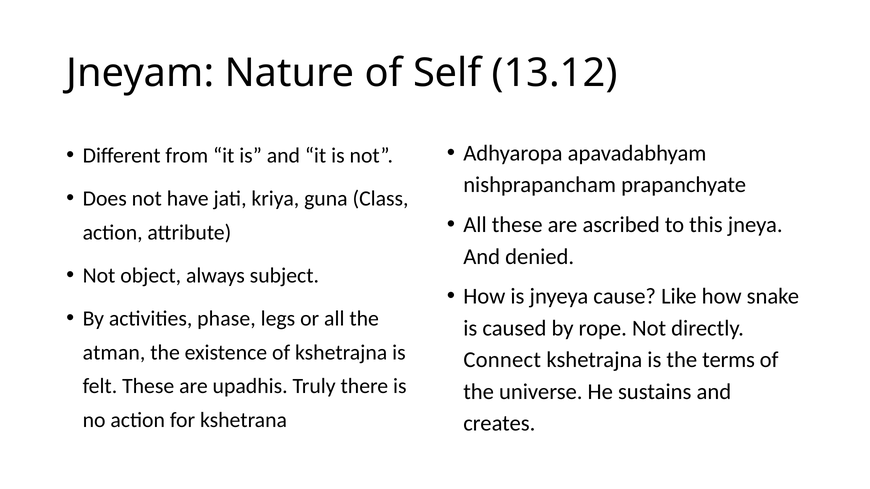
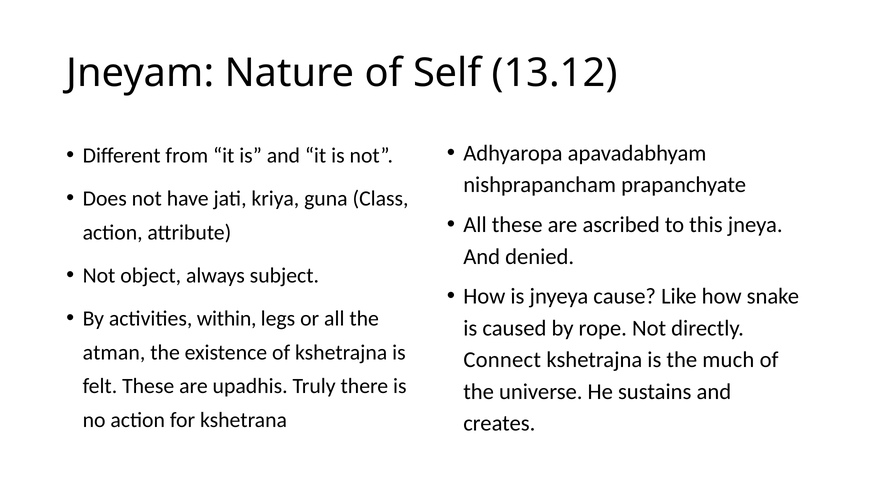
phase: phase -> within
terms: terms -> much
